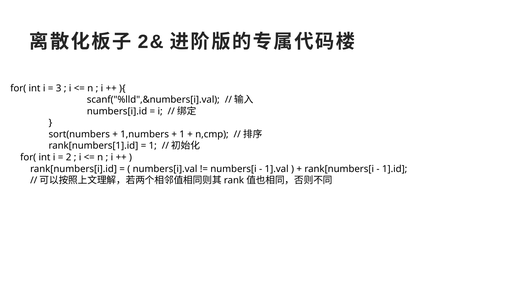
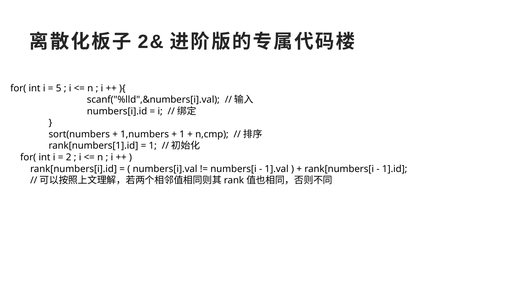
3: 3 -> 5
